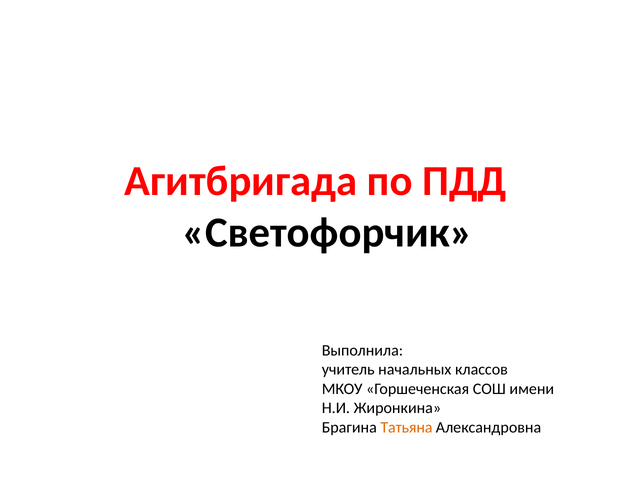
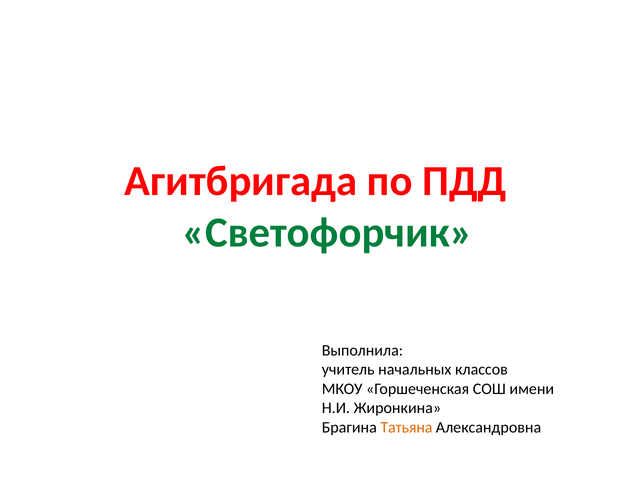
Светофорчик colour: black -> green
